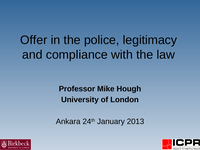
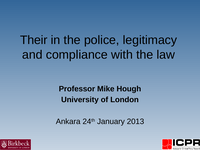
Offer: Offer -> Their
